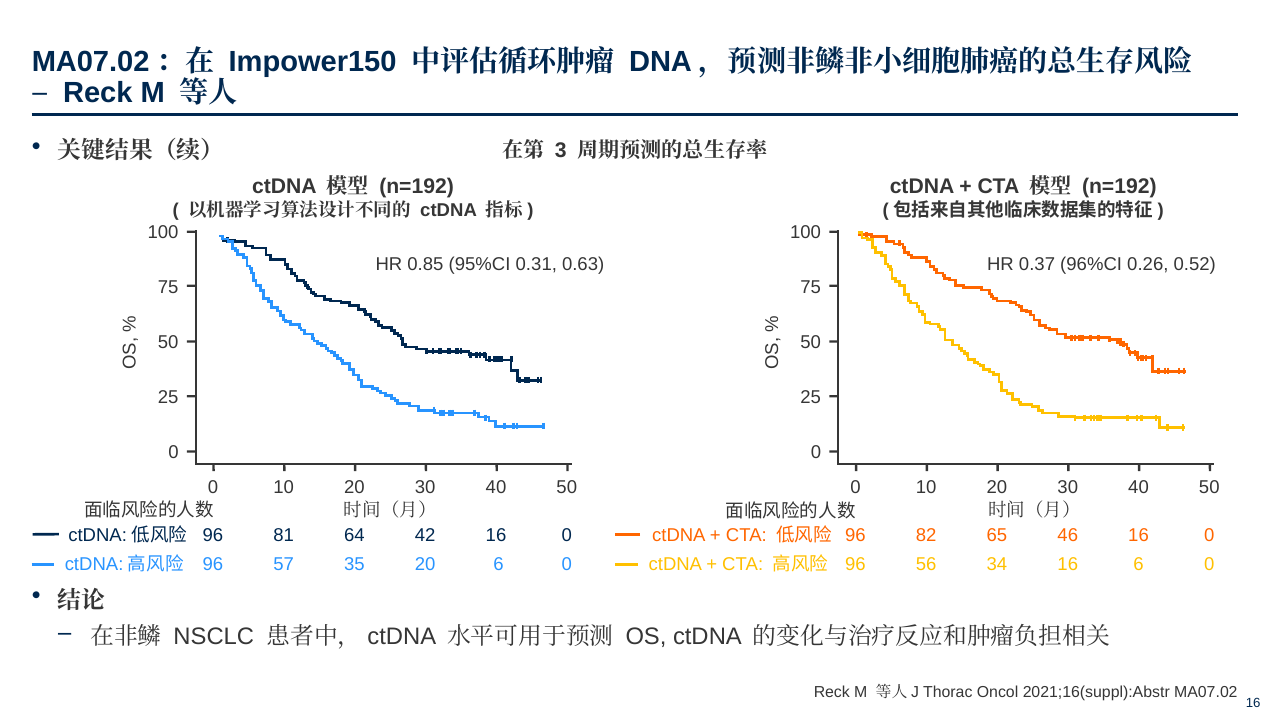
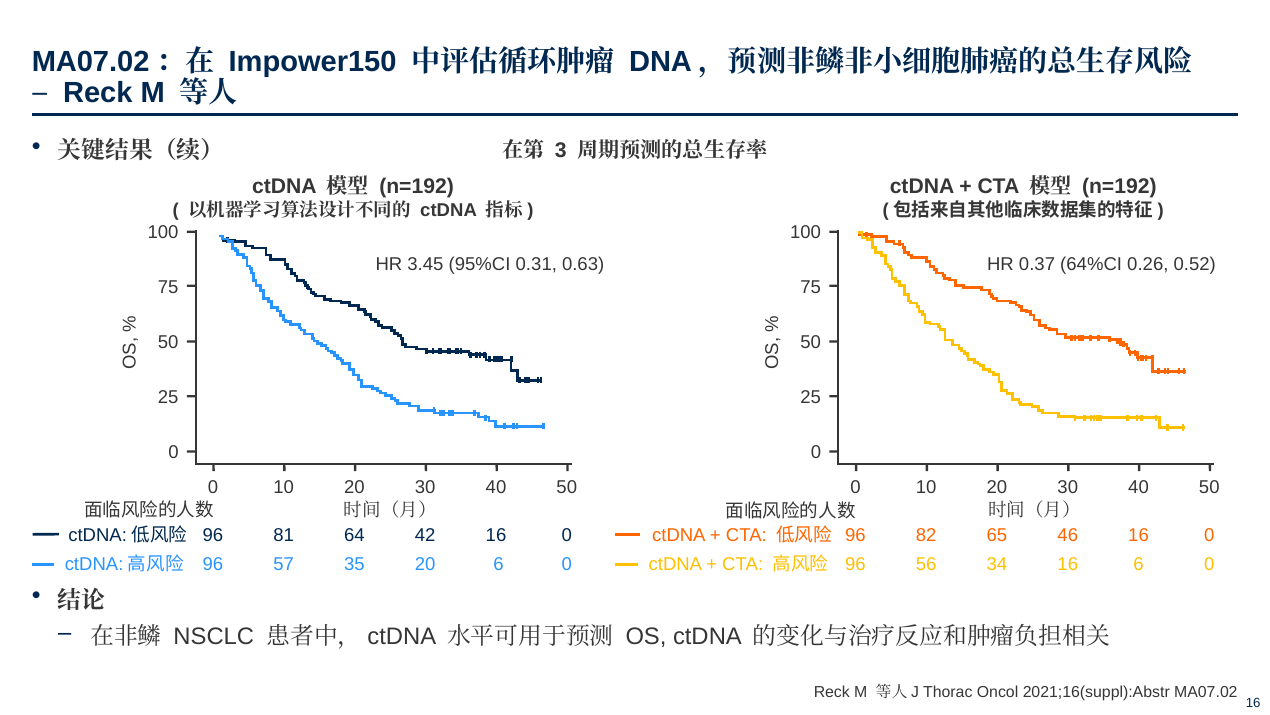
0.85: 0.85 -> 3.45
96%CI: 96%CI -> 64%CI
